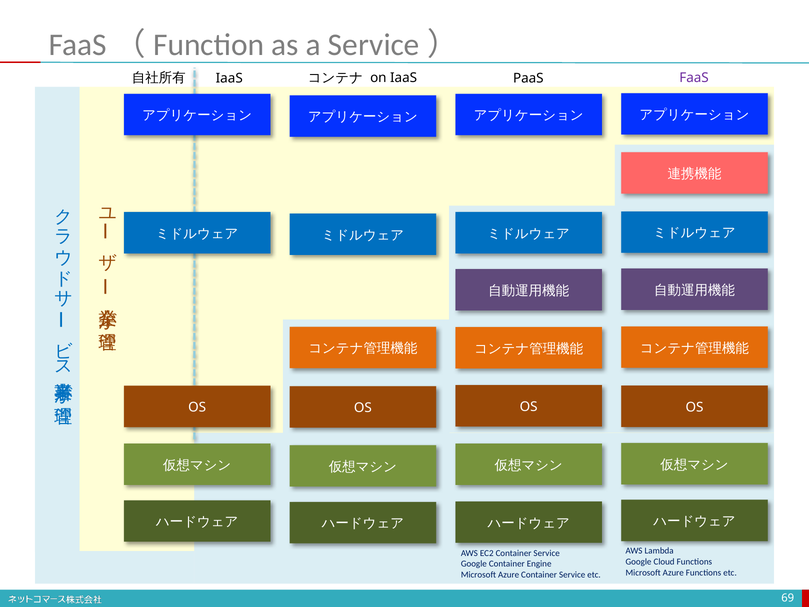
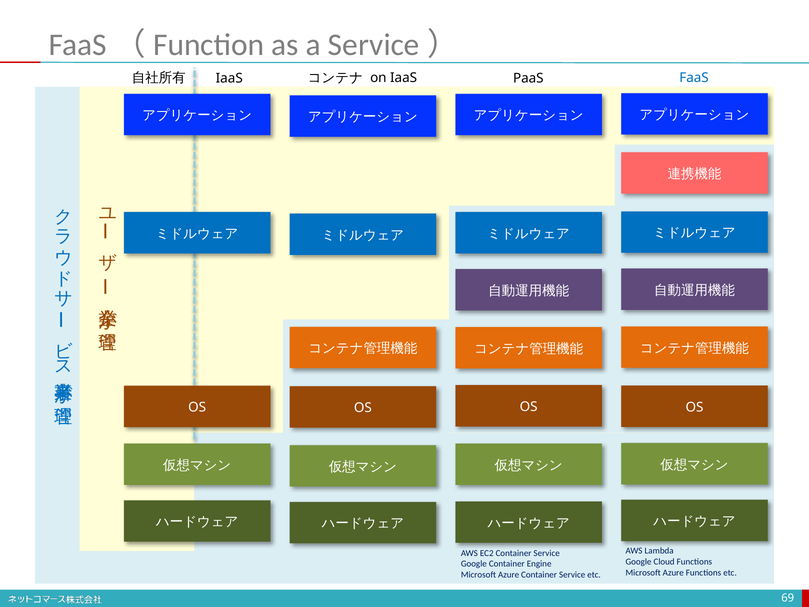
FaaS colour: purple -> blue
